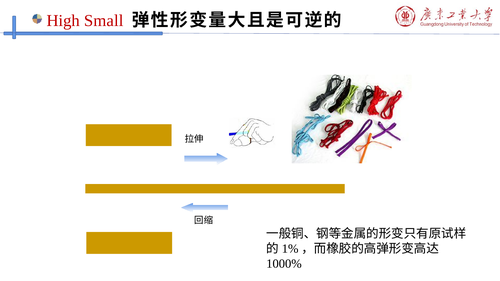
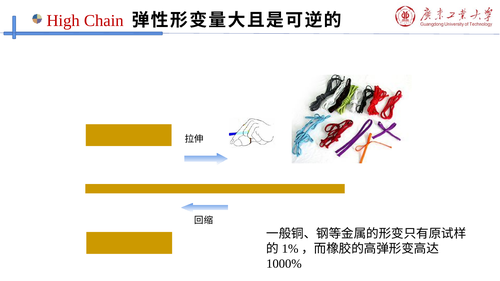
Small: Small -> Chain
